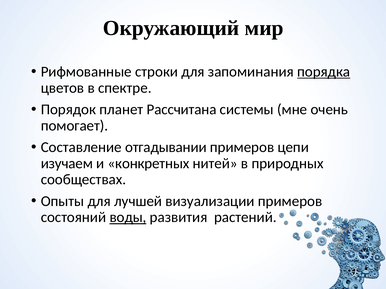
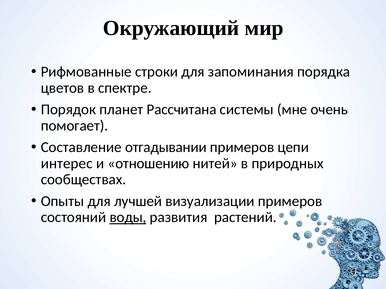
порядка underline: present -> none
изучаем: изучаем -> интерес
конкретных: конкретных -> отношению
